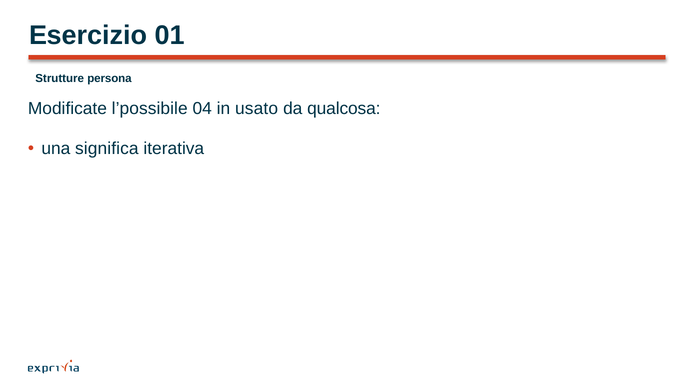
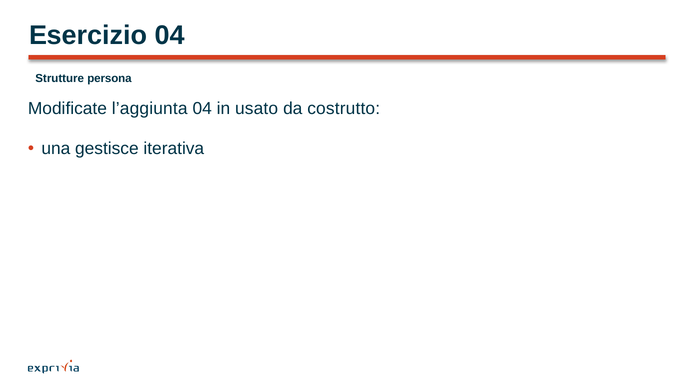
Esercizio 01: 01 -> 04
l’possibile: l’possibile -> l’aggiunta
qualcosa: qualcosa -> costrutto
significa: significa -> gestisce
